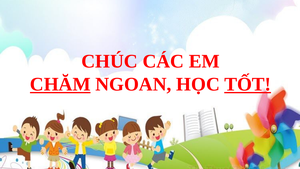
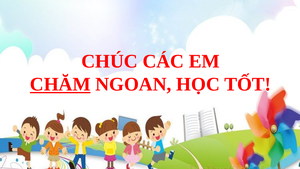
TỐT underline: present -> none
